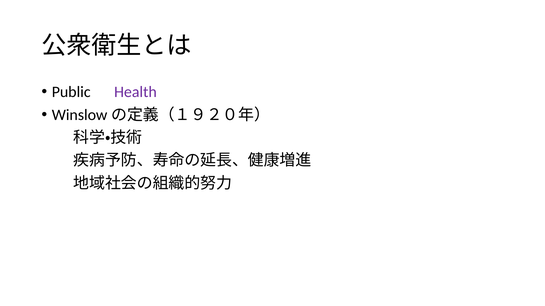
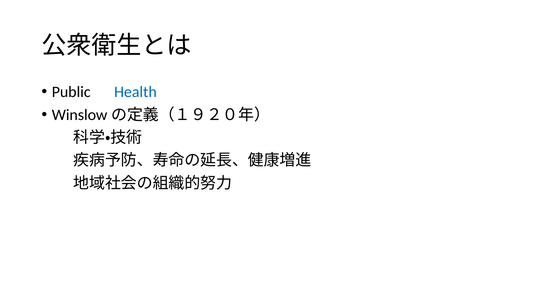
Health colour: purple -> blue
